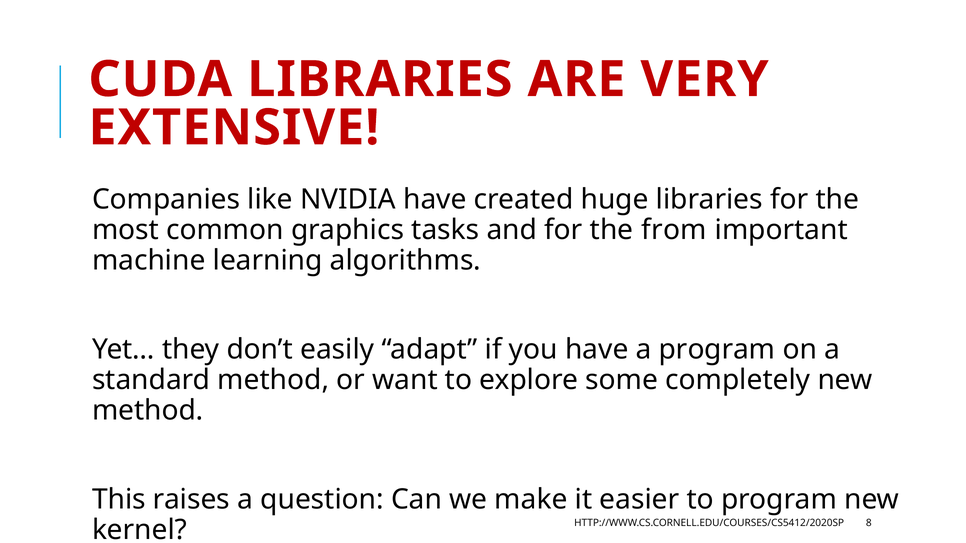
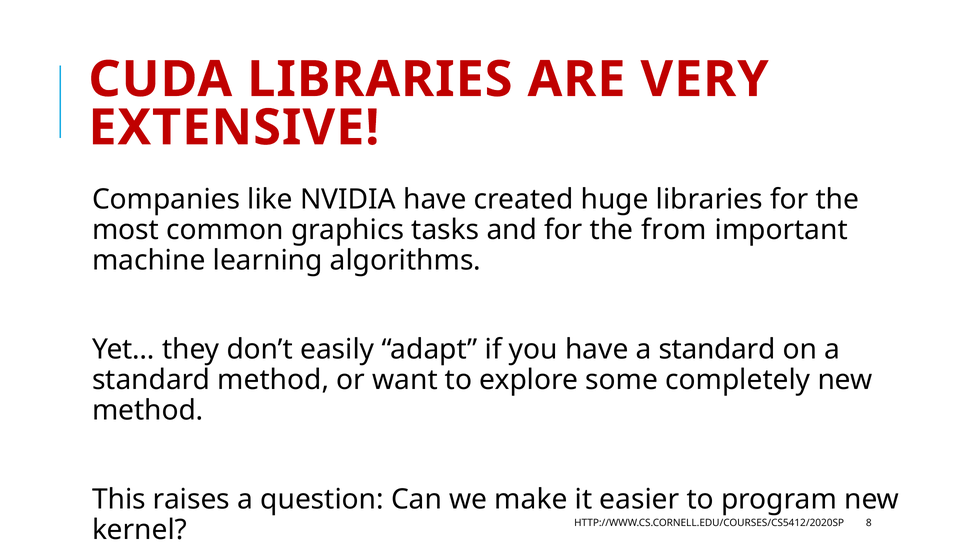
have a program: program -> standard
